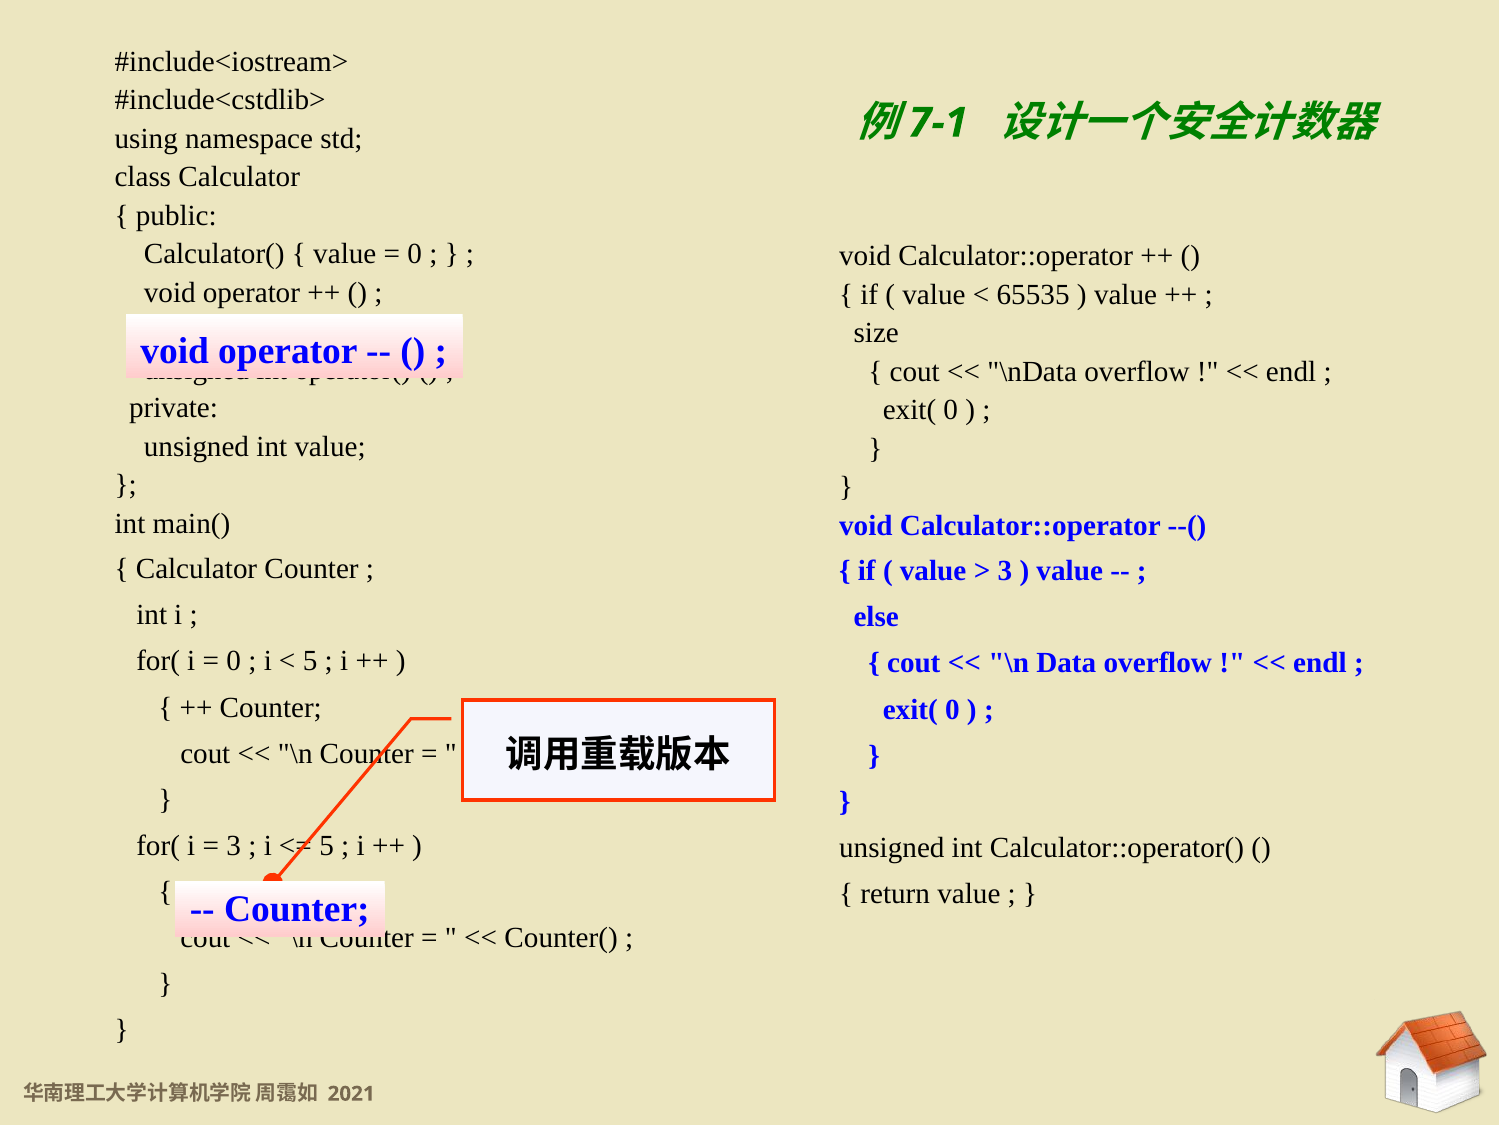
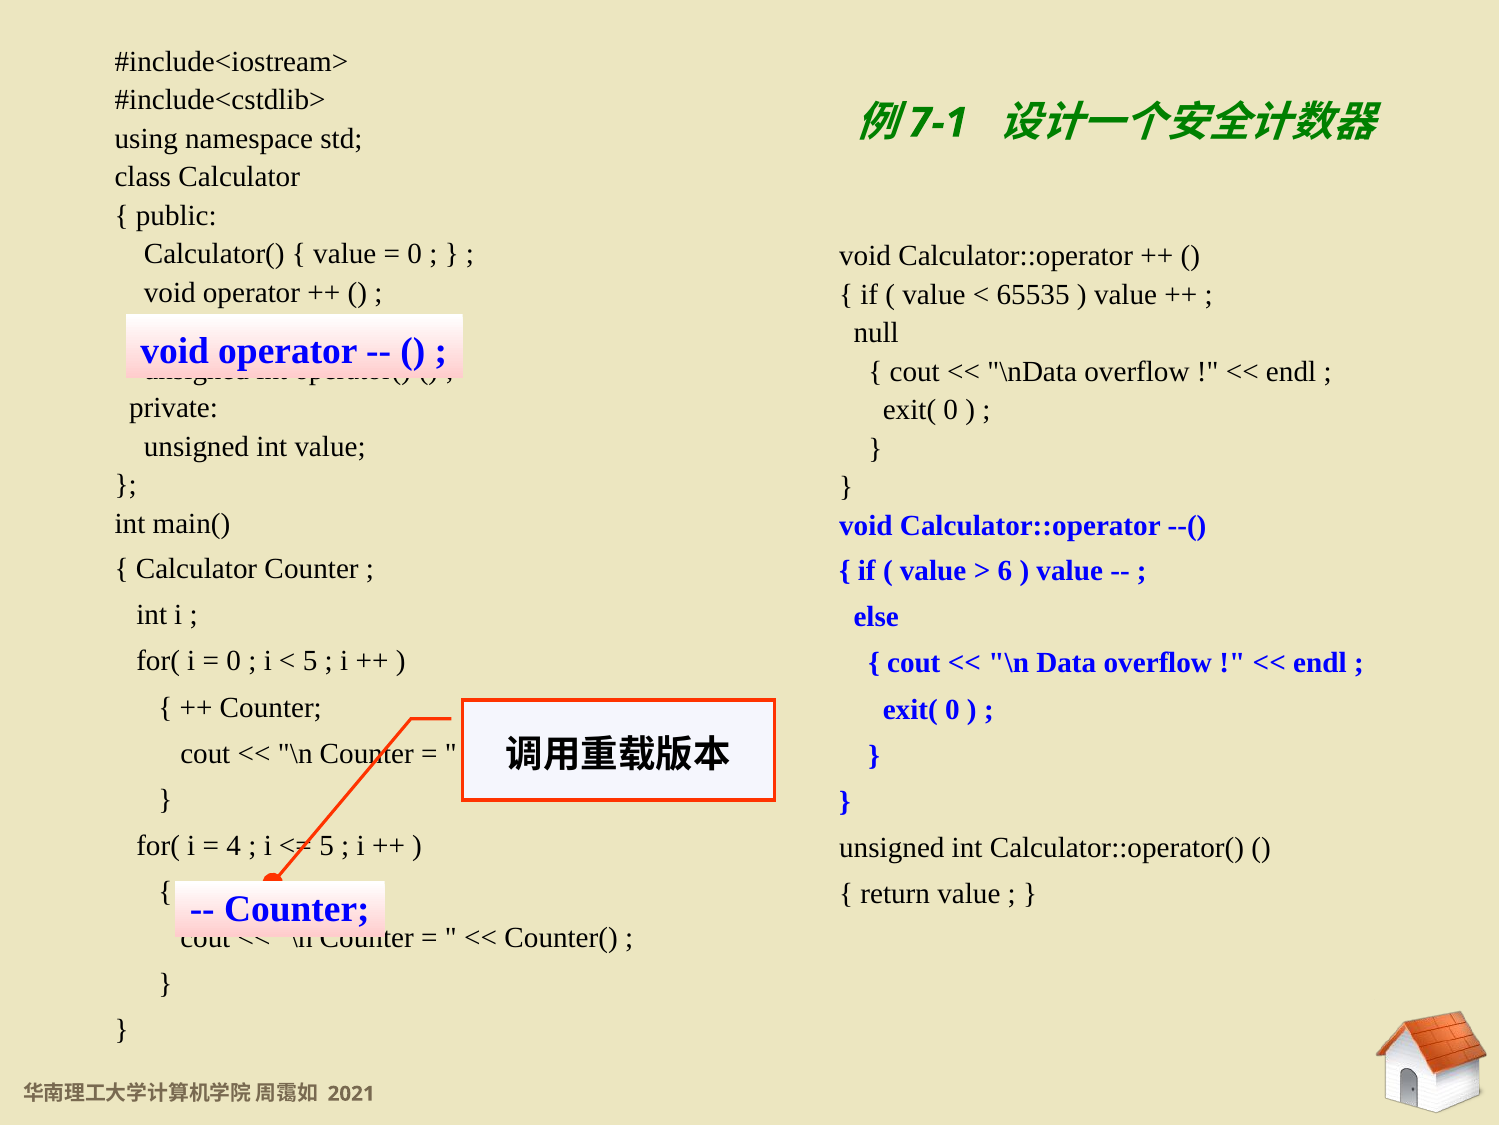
size: size -> null
3 at (1005, 571): 3 -> 6
3 at (234, 845): 3 -> 4
